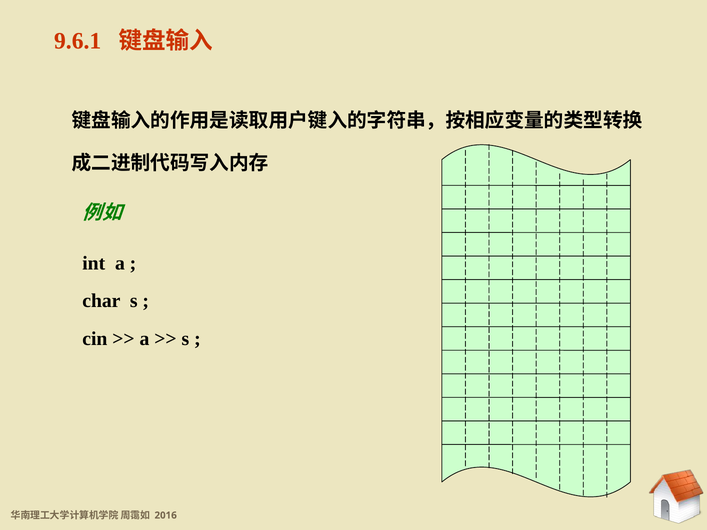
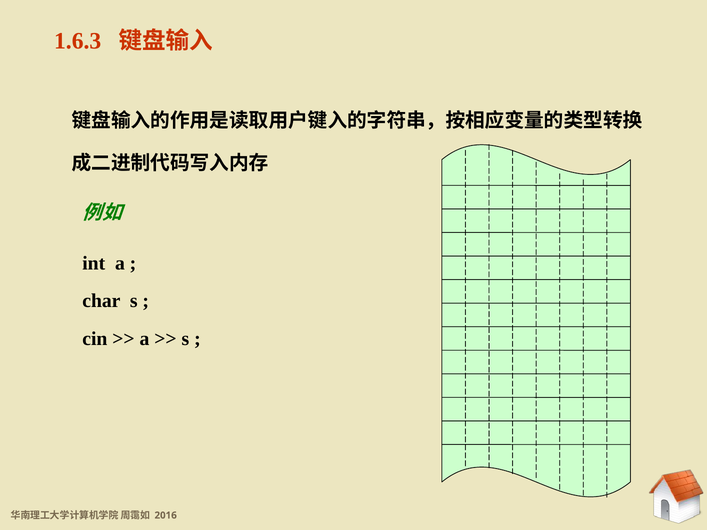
9.6.1: 9.6.1 -> 1.6.3
